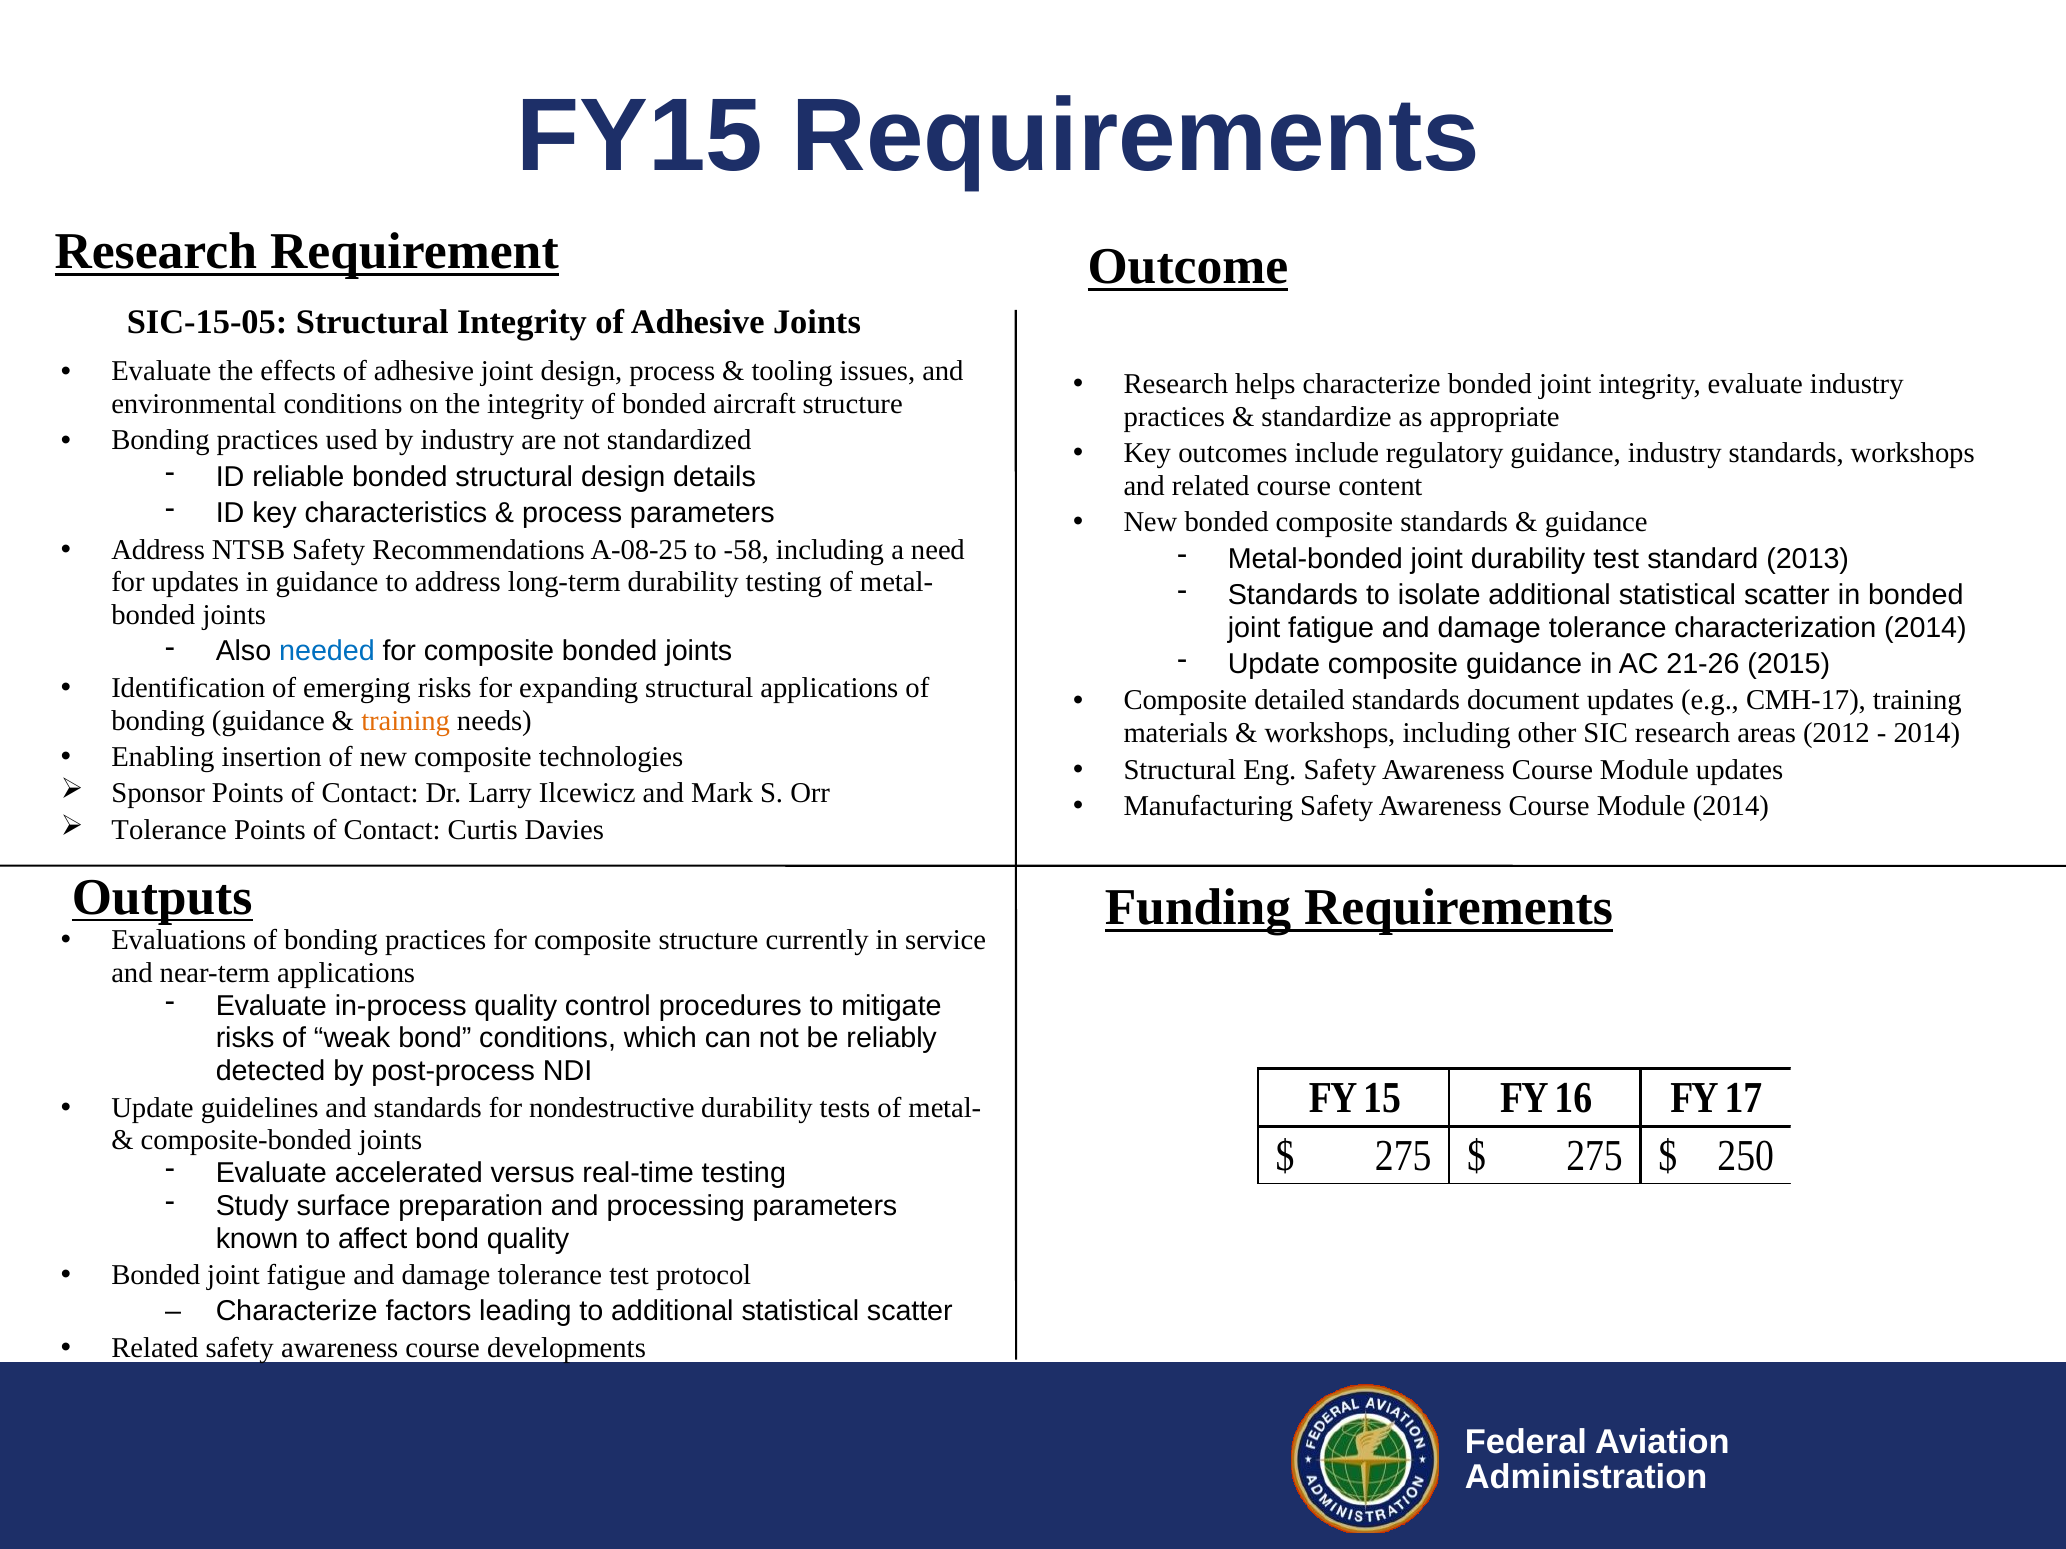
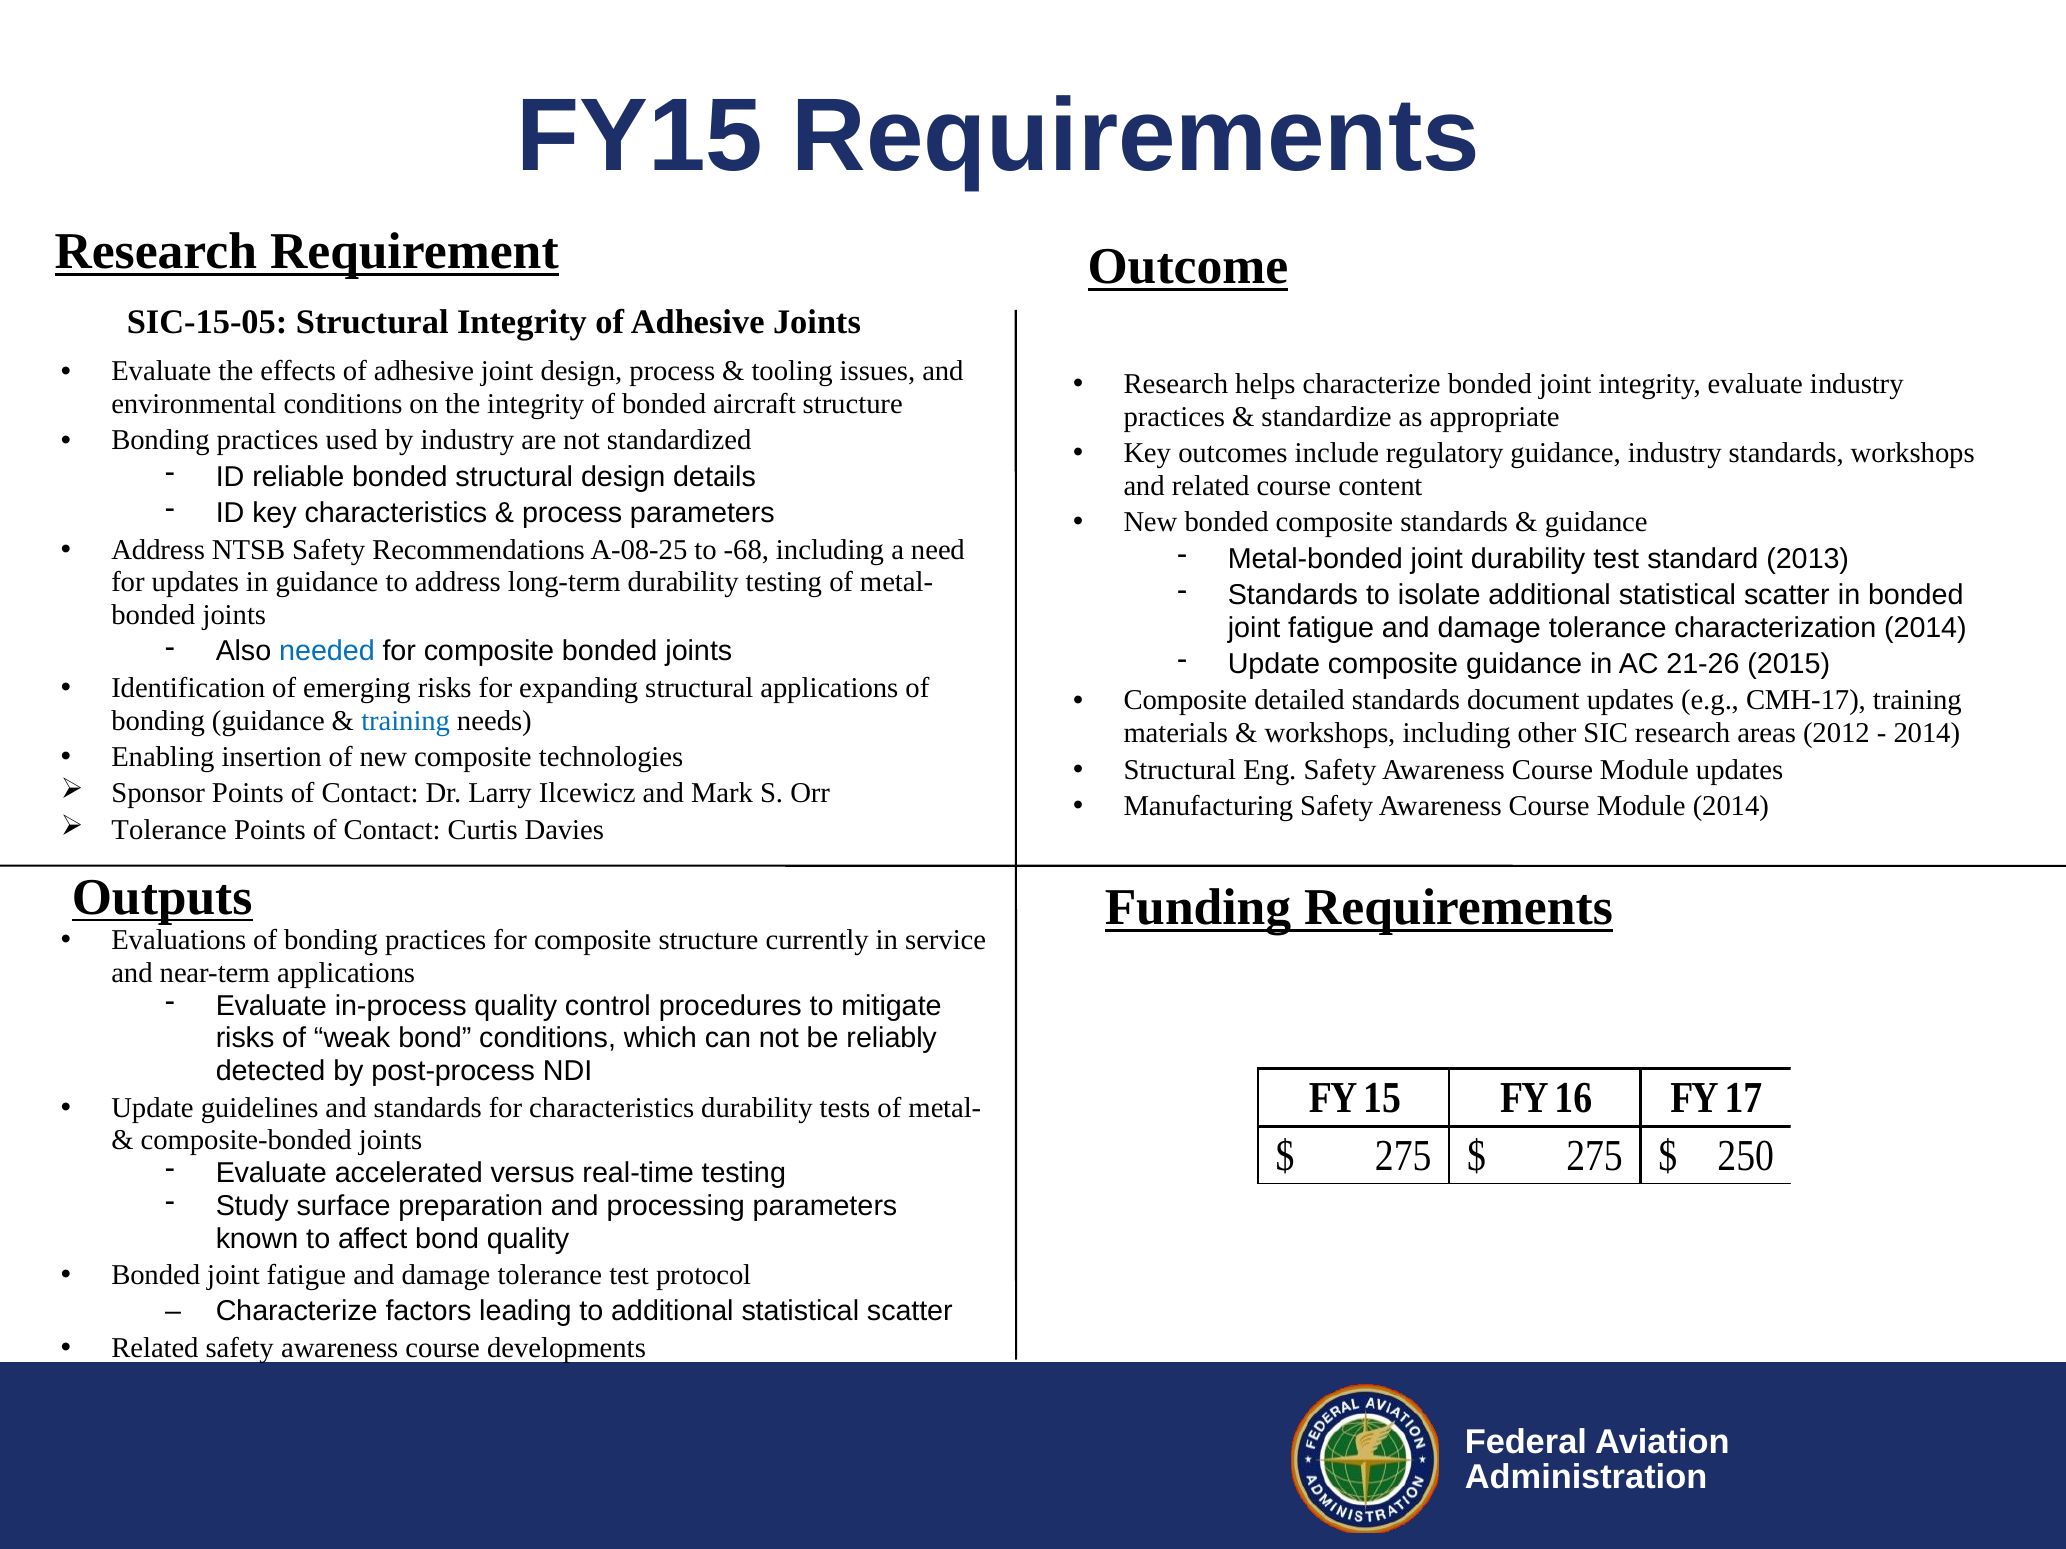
-58: -58 -> -68
training at (406, 721) colour: orange -> blue
for nondestructive: nondestructive -> characteristics
